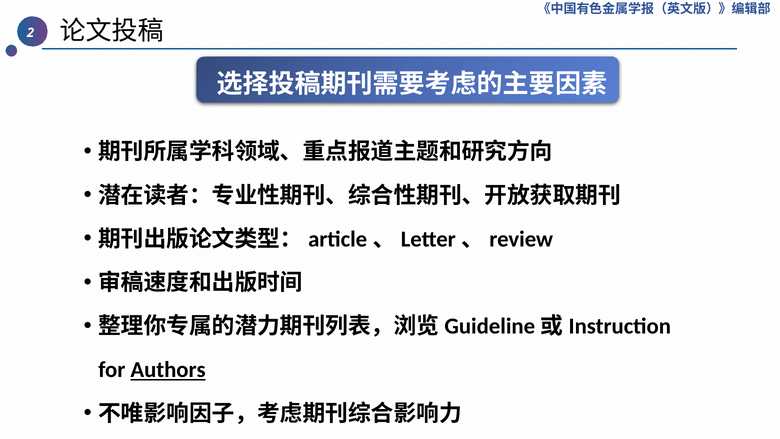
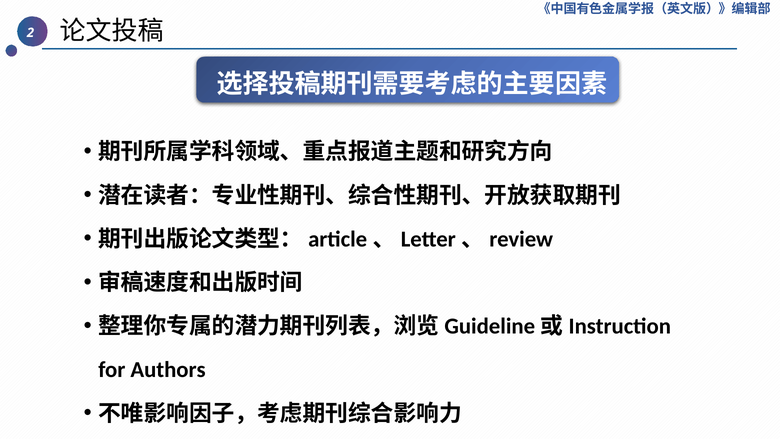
Authors underline: present -> none
